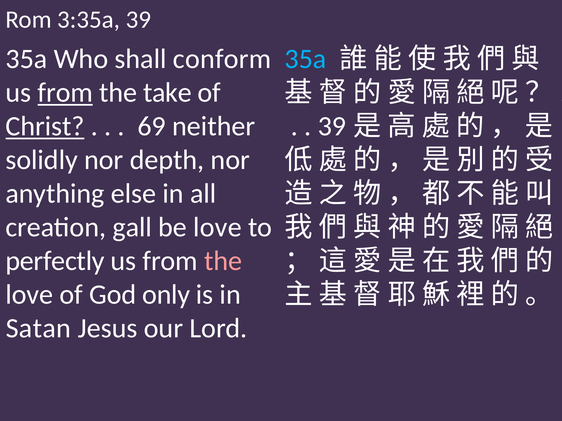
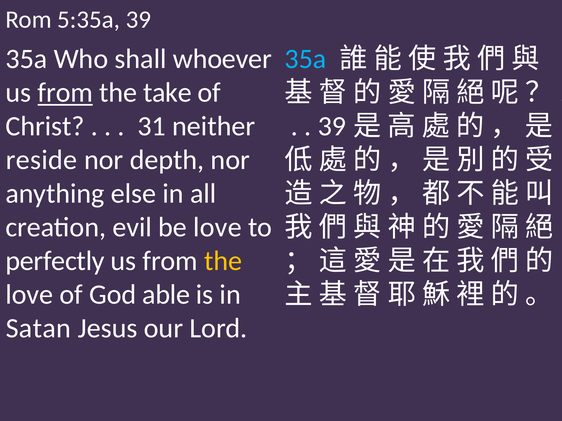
3:35a: 3:35a -> 5:35a
conform: conform -> whoever
Christ underline: present -> none
69: 69 -> 31
solidly: solidly -> reside
gall: gall -> evil
the at (223, 261) colour: pink -> yellow
only: only -> able
